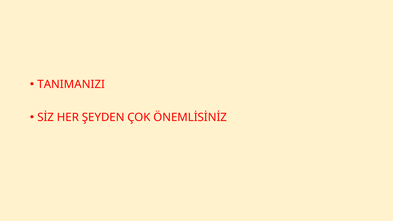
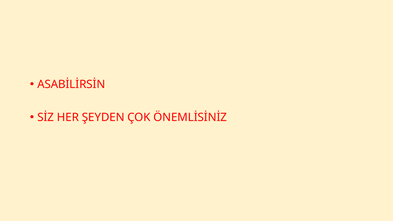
TANIMANIZI: TANIMANIZI -> ASABİLİRSİN
